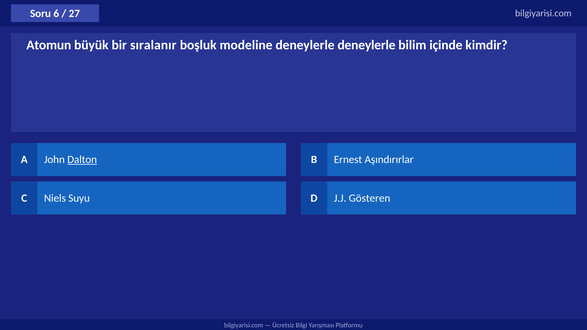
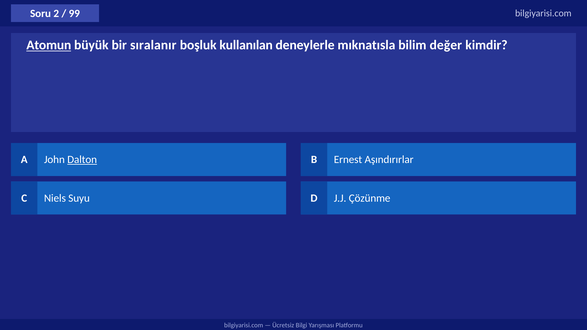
6: 6 -> 2
27: 27 -> 99
Atomun underline: none -> present
modeline: modeline -> kullanılan
deneylerle deneylerle: deneylerle -> mıknatısla
içinde: içinde -> değer
Gösteren: Gösteren -> Çözünme
